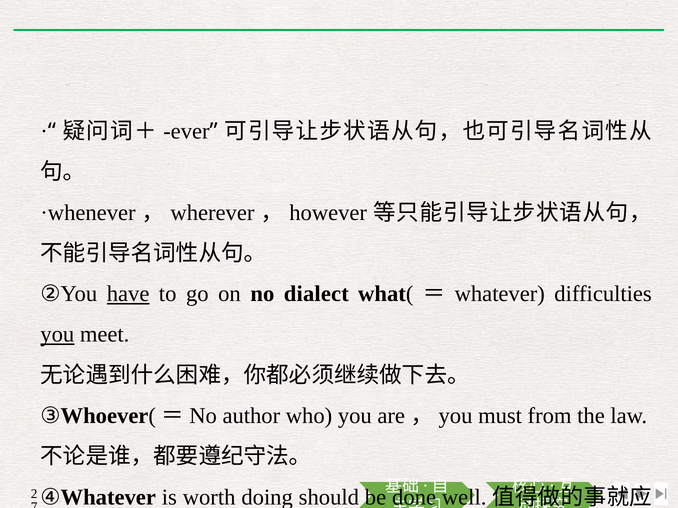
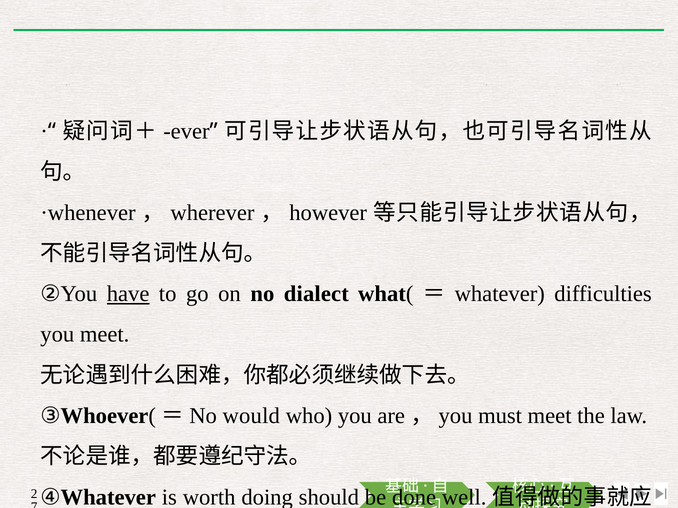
you at (57, 335) underline: present -> none
author: author -> would
must from: from -> meet
